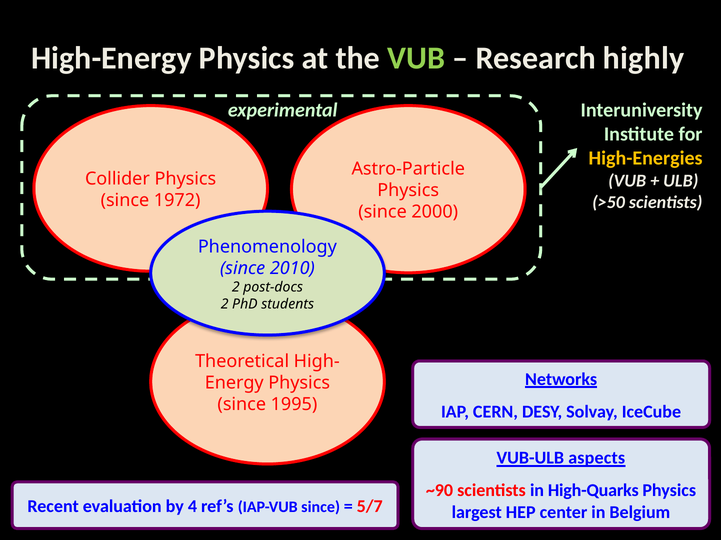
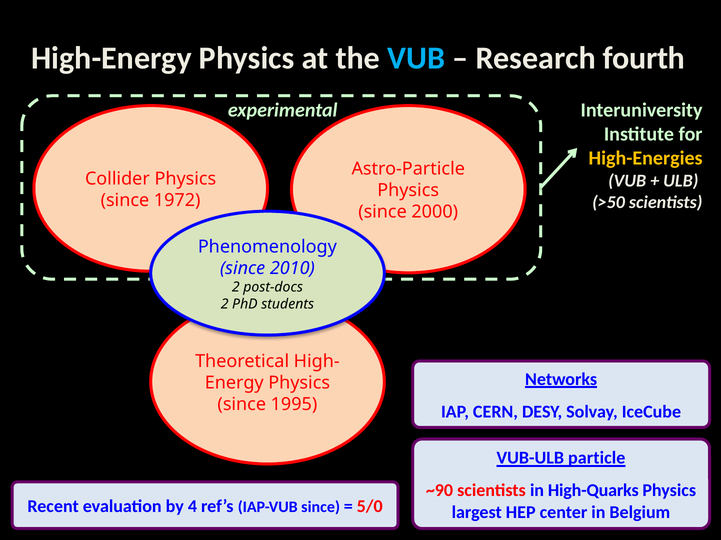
VUB at (416, 58) colour: light green -> light blue
highly: highly -> fourth
aspects: aspects -> particle
5/7: 5/7 -> 5/0
